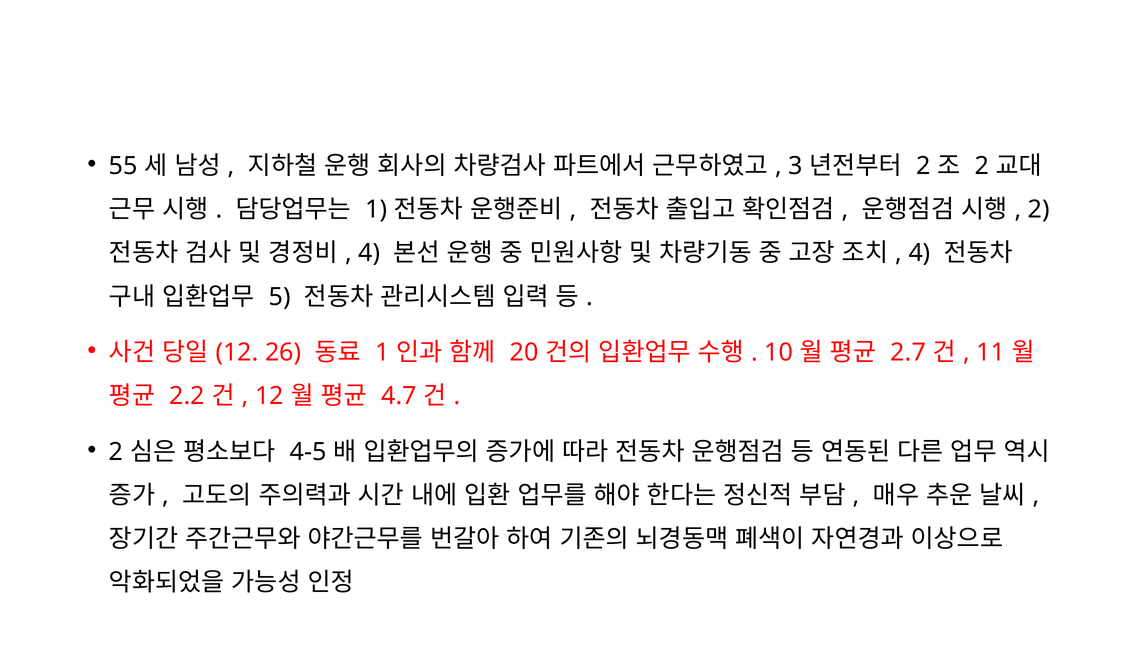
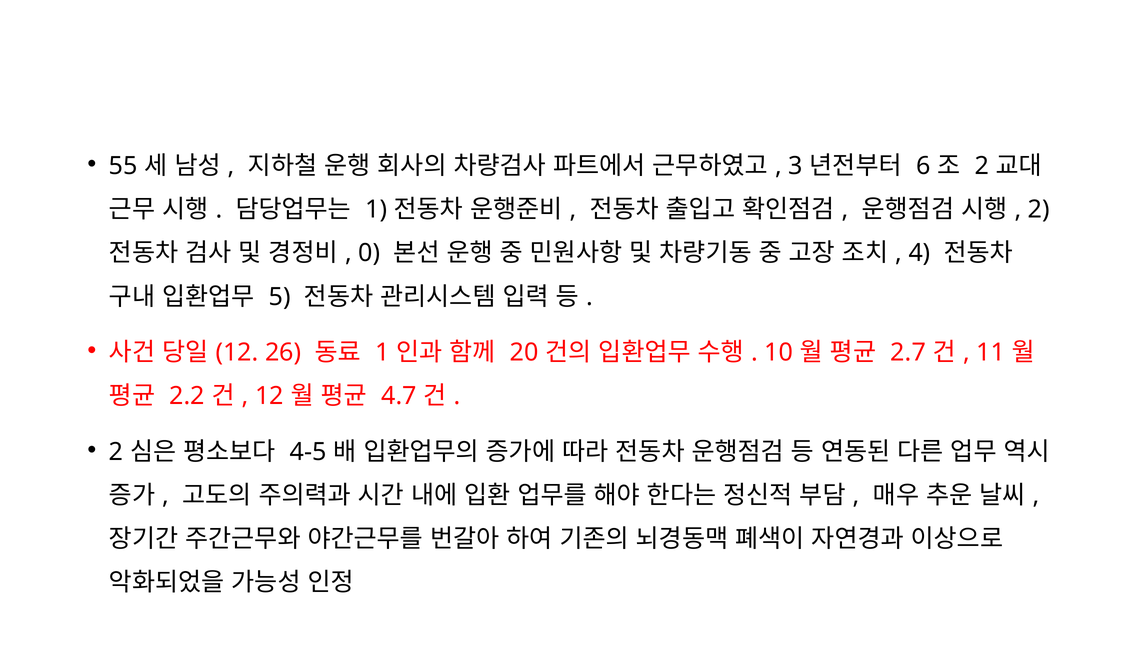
2 at (923, 166): 2 -> 6
4 at (369, 253): 4 -> 0
